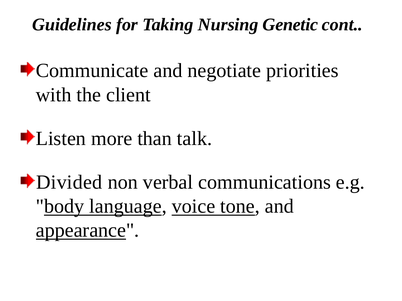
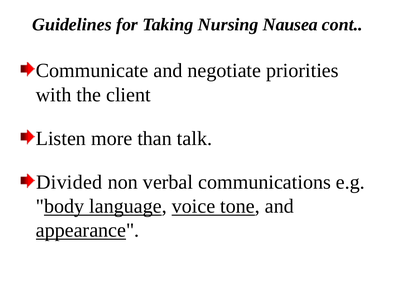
Genetic: Genetic -> Nausea
